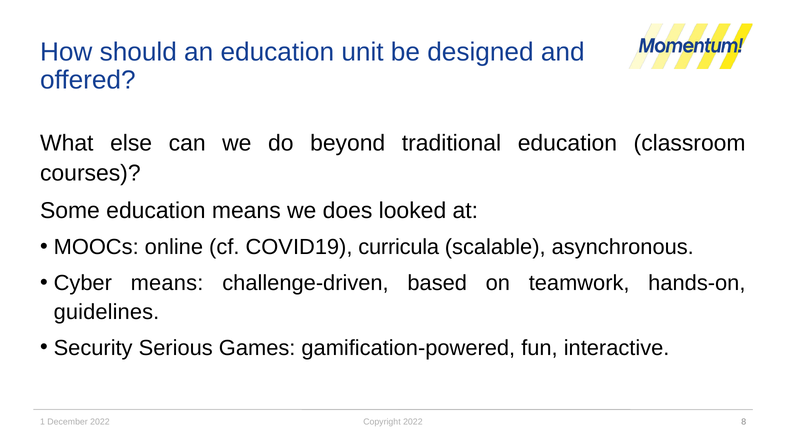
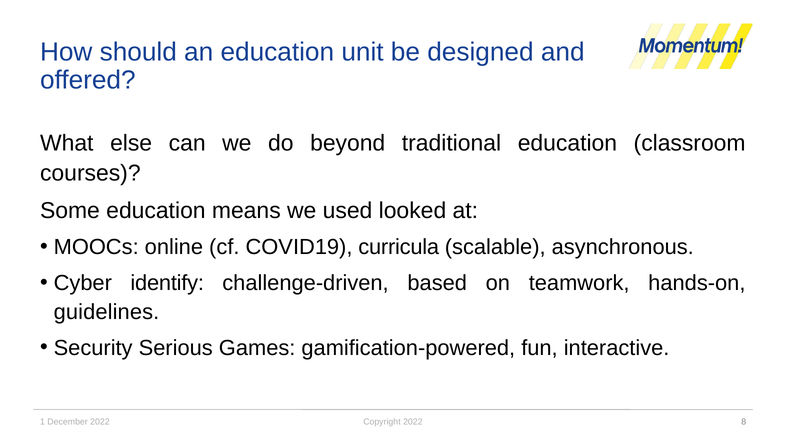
does: does -> used
Cyber means: means -> identify
